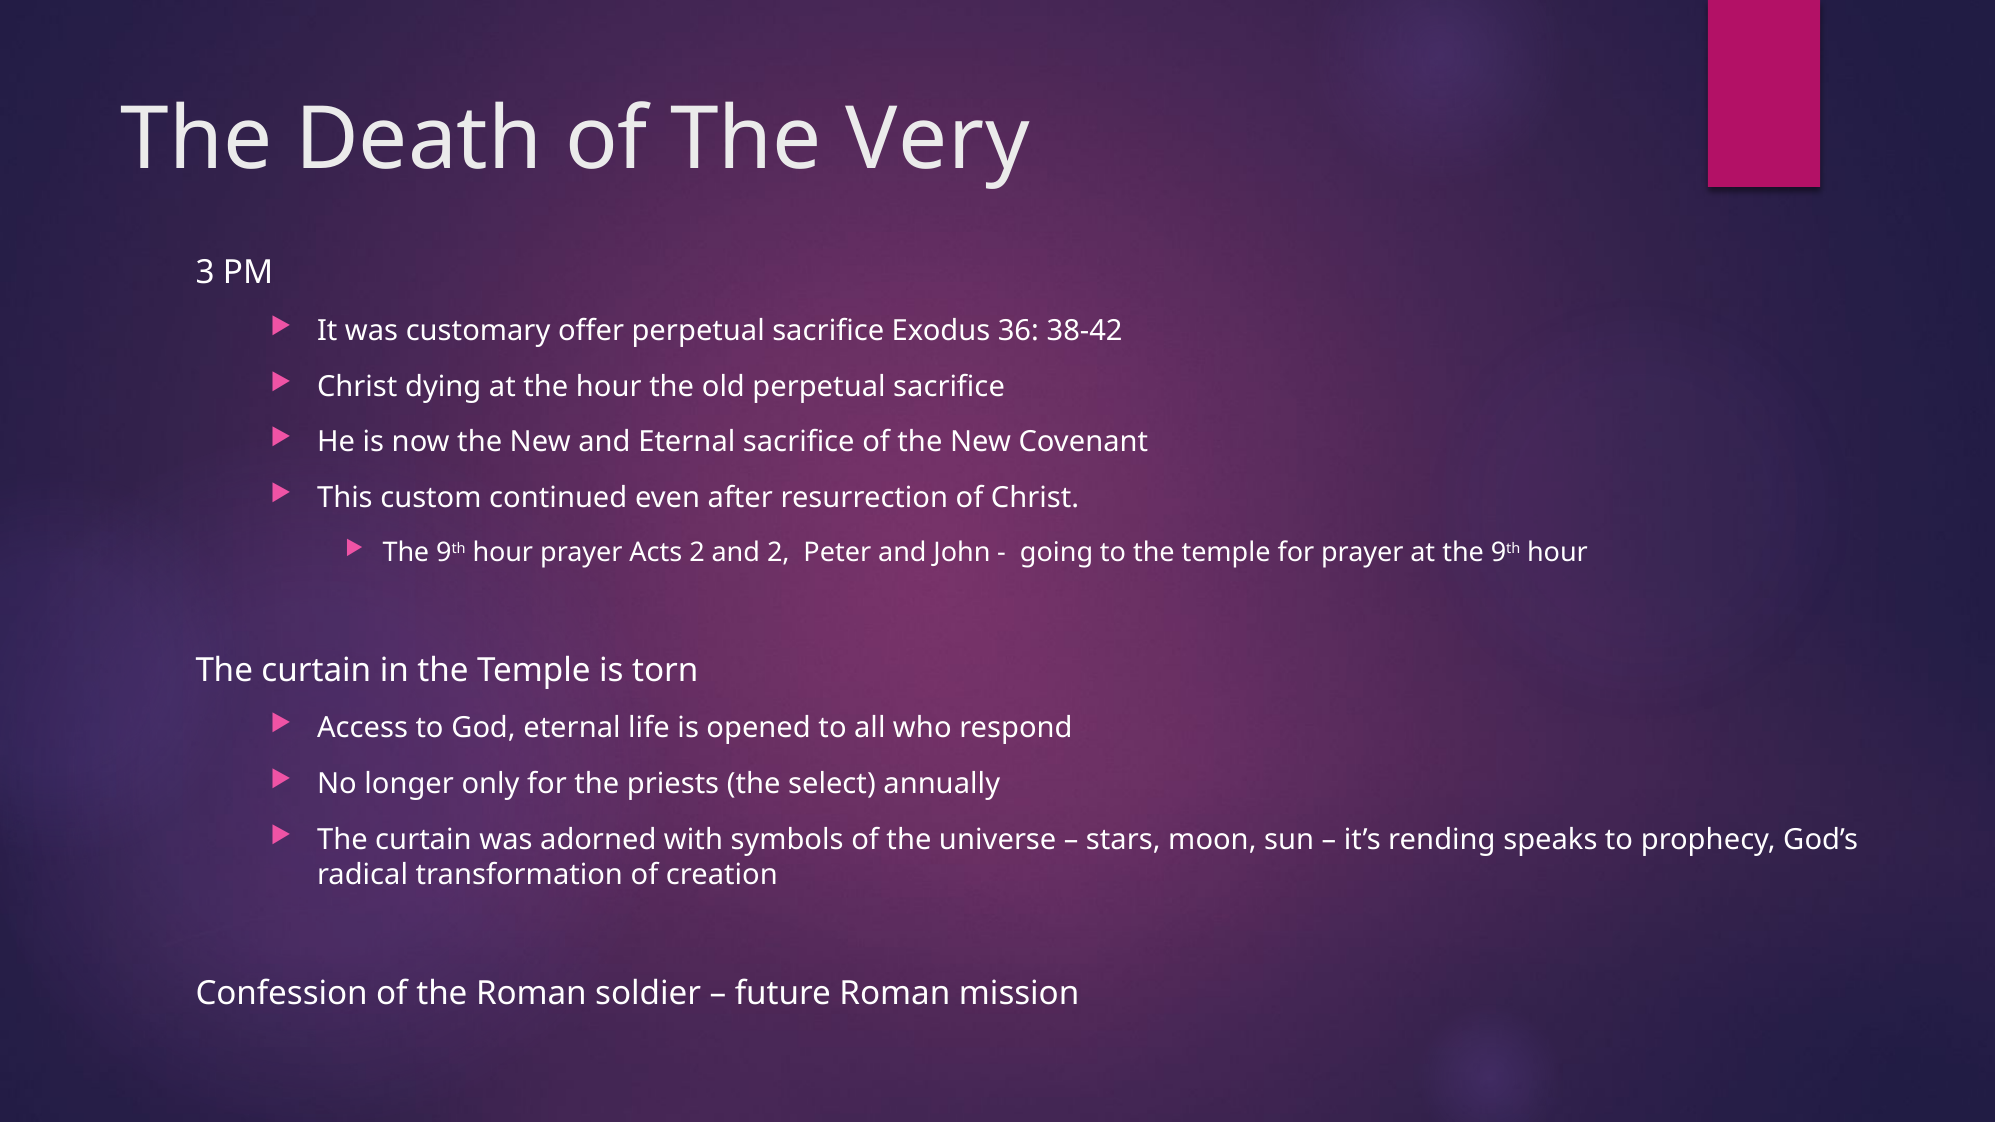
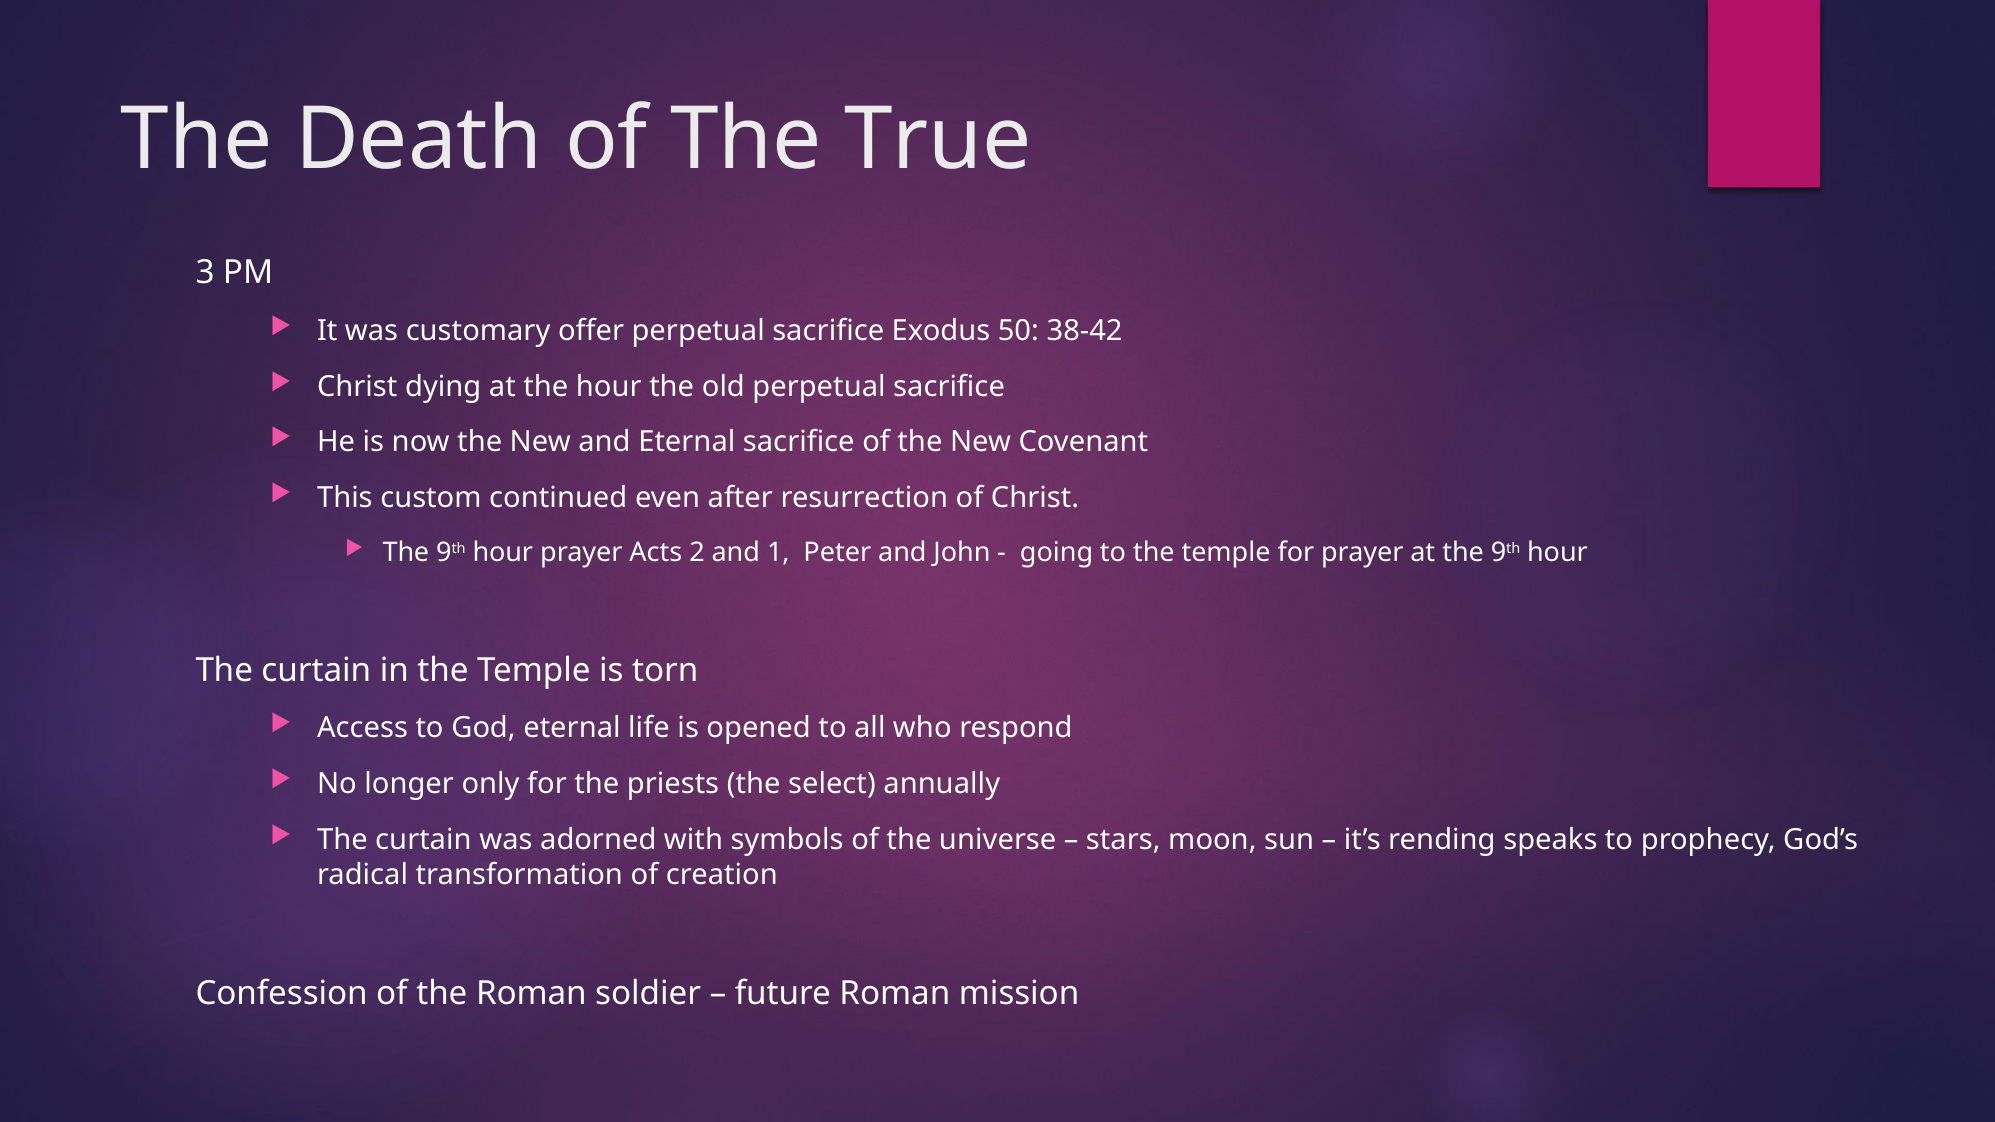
Very: Very -> True
36: 36 -> 50
and 2: 2 -> 1
